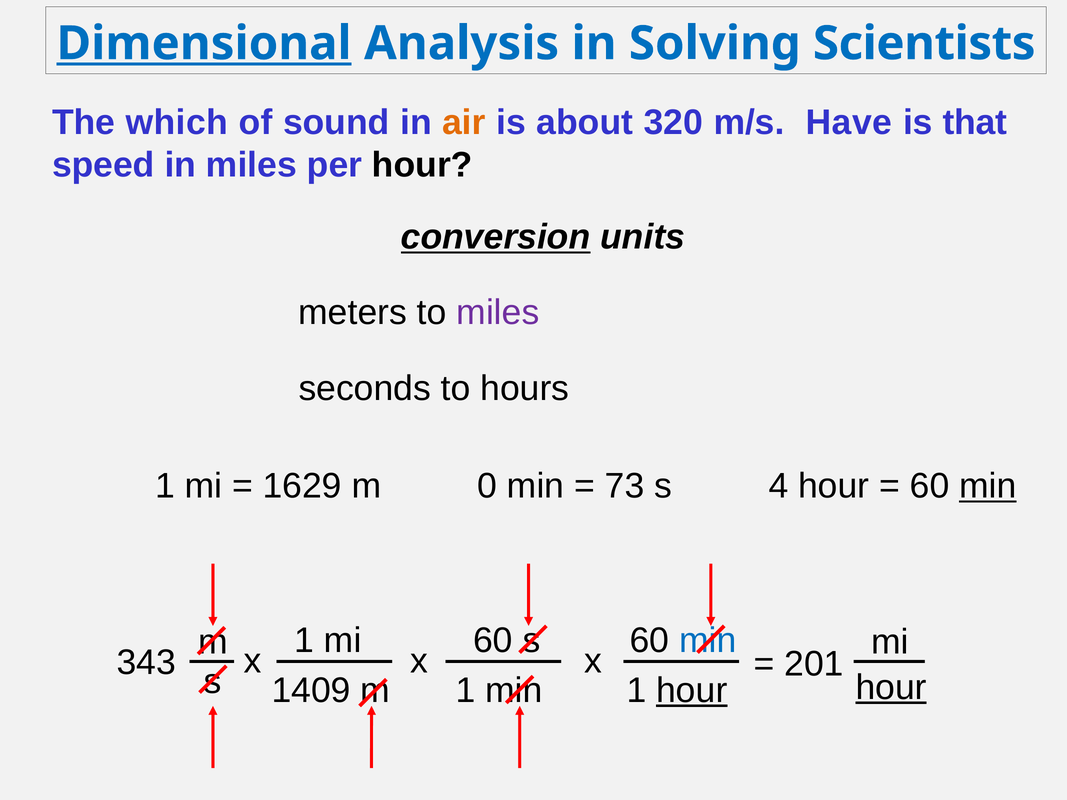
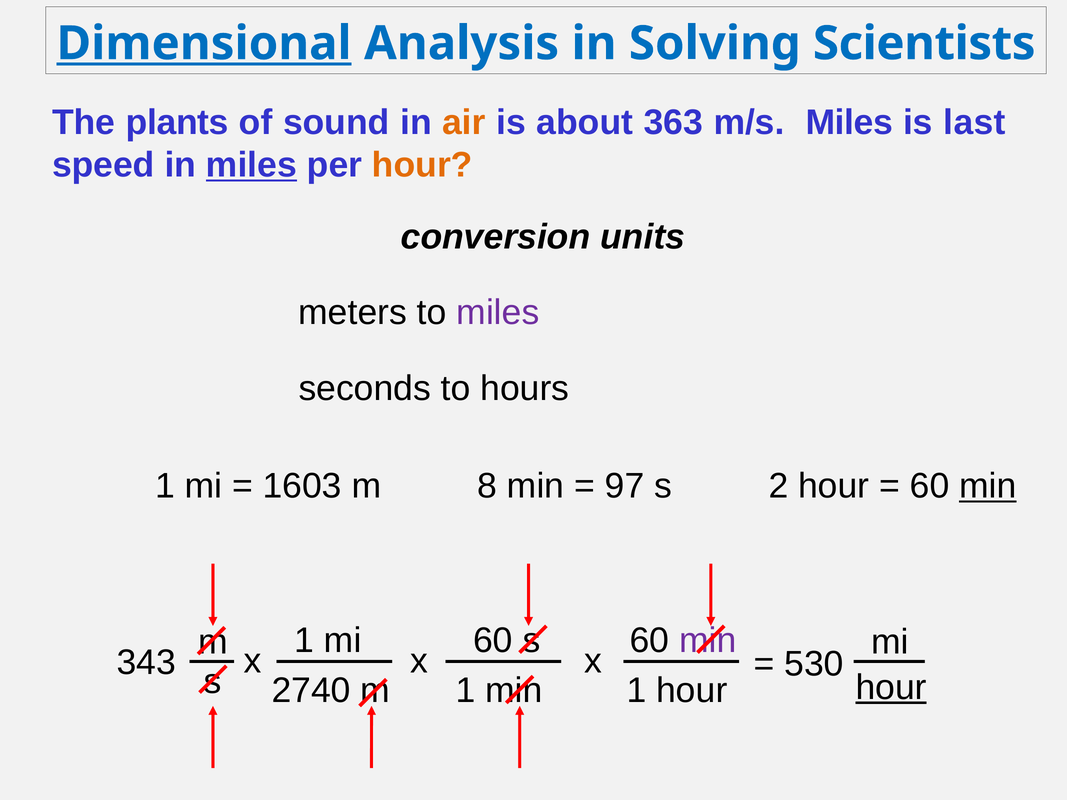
which: which -> plants
320: 320 -> 363
m/s Have: Have -> Miles
that: that -> last
miles at (251, 165) underline: none -> present
hour at (422, 165) colour: black -> orange
conversion underline: present -> none
1629: 1629 -> 1603
0: 0 -> 8
73: 73 -> 97
4: 4 -> 2
min at (708, 641) colour: blue -> purple
201: 201 -> 530
1409: 1409 -> 2740
hour at (692, 691) underline: present -> none
